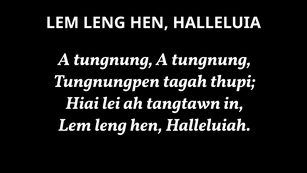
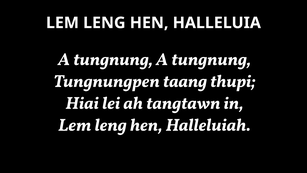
tagah: tagah -> taang
